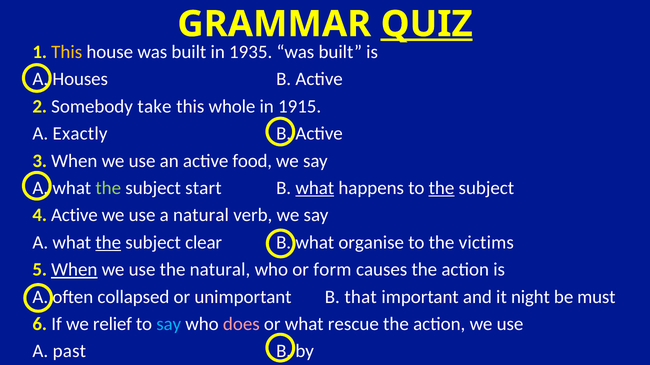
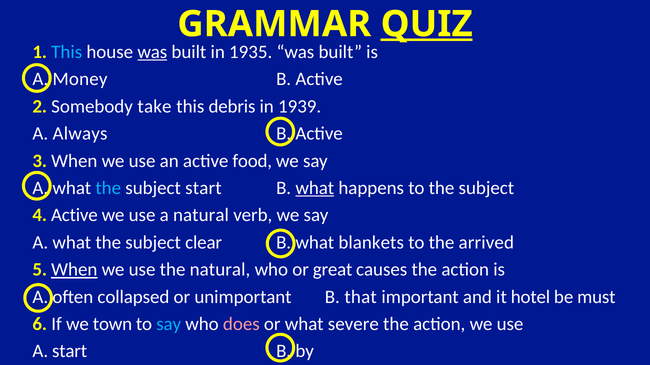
This at (67, 52) colour: yellow -> light blue
was at (152, 52) underline: none -> present
Houses: Houses -> Money
whole: whole -> debris
1915: 1915 -> 1939
Exactly: Exactly -> Always
the at (108, 188) colour: light green -> light blue
the at (442, 188) underline: present -> none
the at (108, 243) underline: present -> none
organise: organise -> blankets
victims: victims -> arrived
form: form -> great
night: night -> hotel
relief: relief -> town
rescue: rescue -> severe
A past: past -> start
